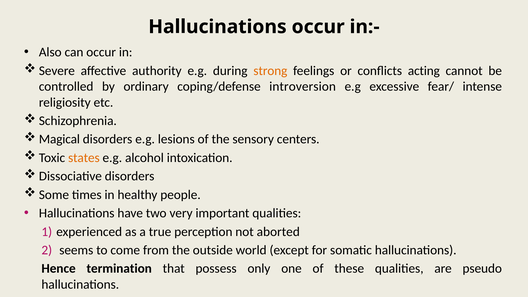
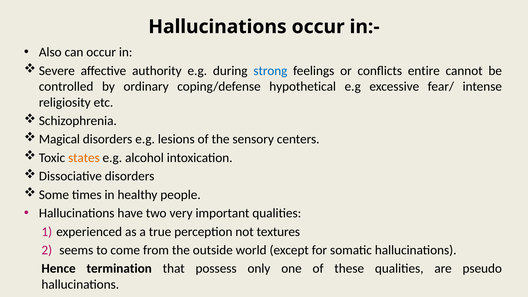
strong colour: orange -> blue
acting: acting -> entire
introversion: introversion -> hypothetical
aborted: aborted -> textures
